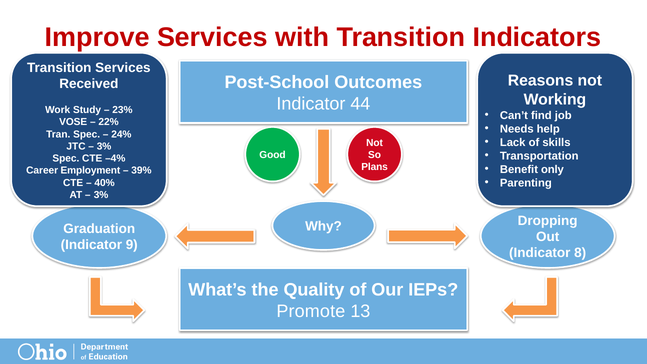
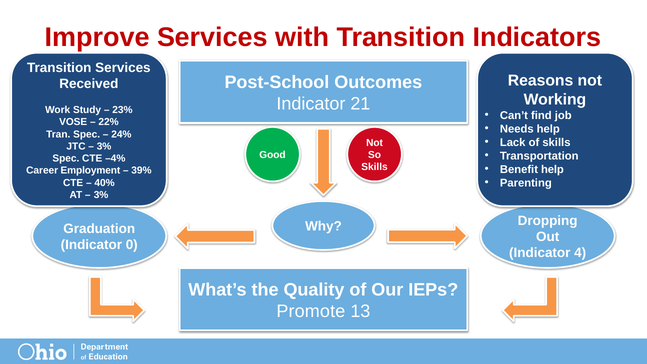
44: 44 -> 21
Plans at (375, 167): Plans -> Skills
Benefit only: only -> help
9: 9 -> 0
8: 8 -> 4
